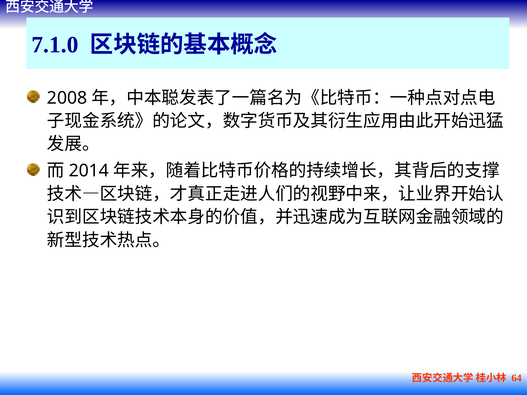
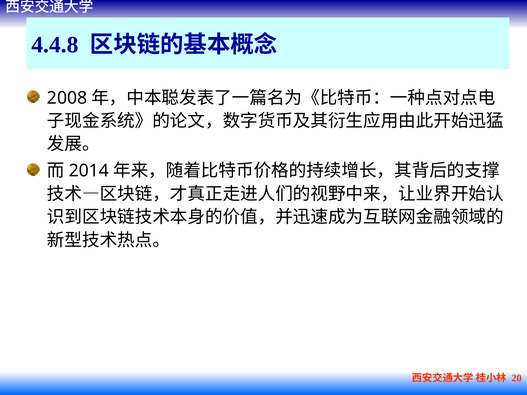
7.1.0: 7.1.0 -> 4.4.8
64: 64 -> 20
